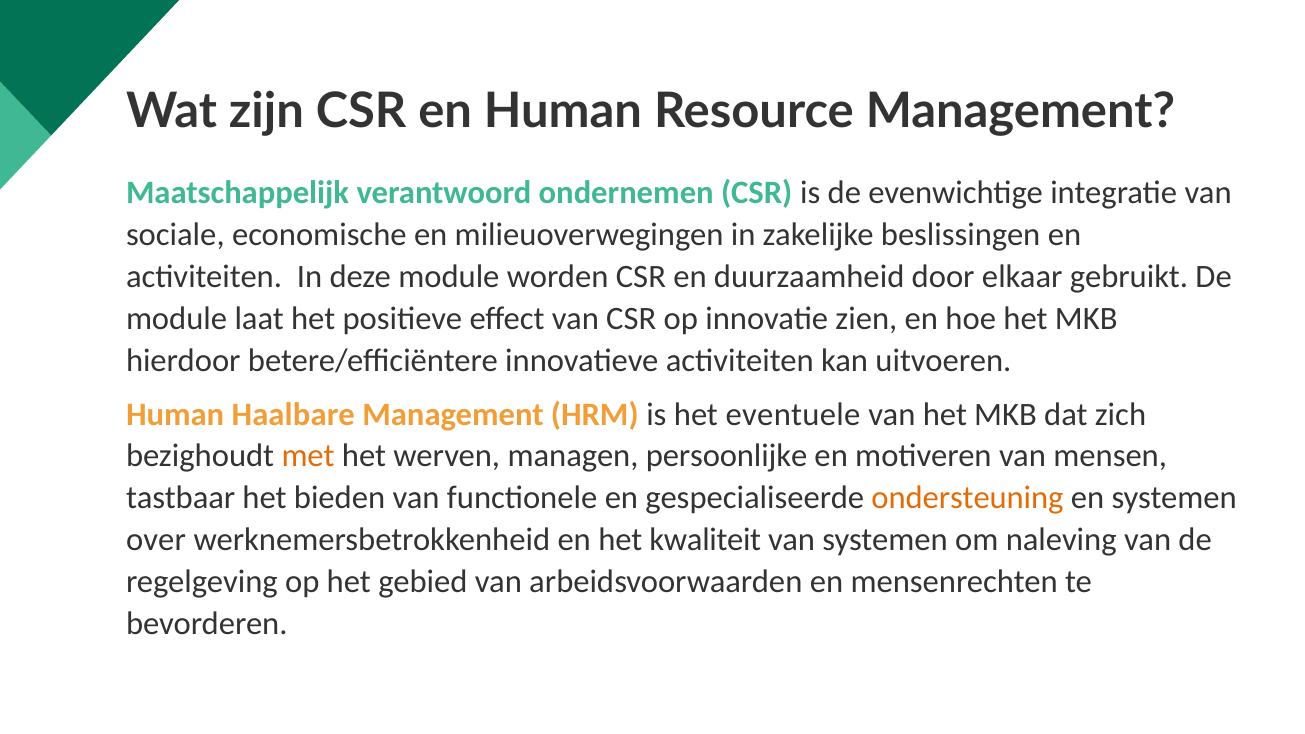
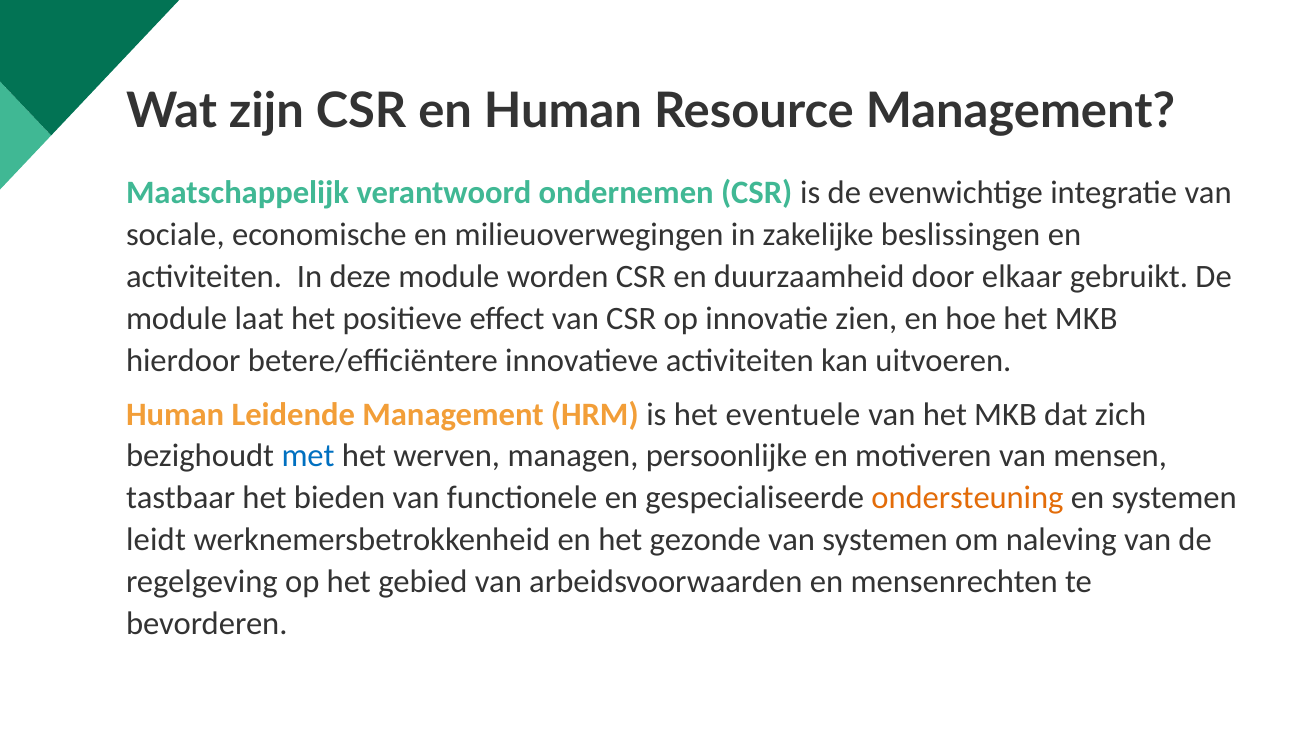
Haalbare: Haalbare -> Leidende
met colour: orange -> blue
over: over -> leidt
kwaliteit: kwaliteit -> gezonde
